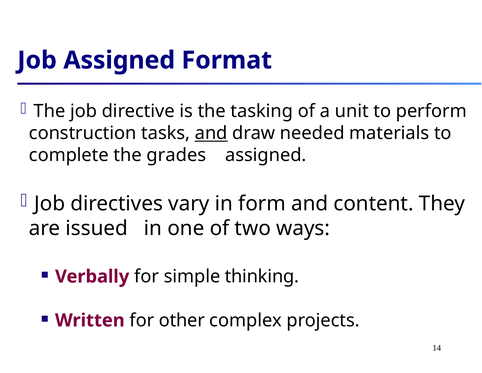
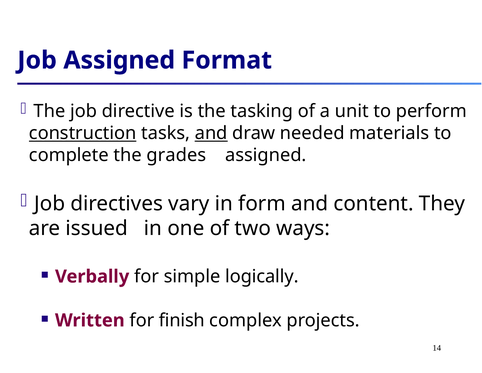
construction underline: none -> present
thinking: thinking -> logically
other: other -> finish
